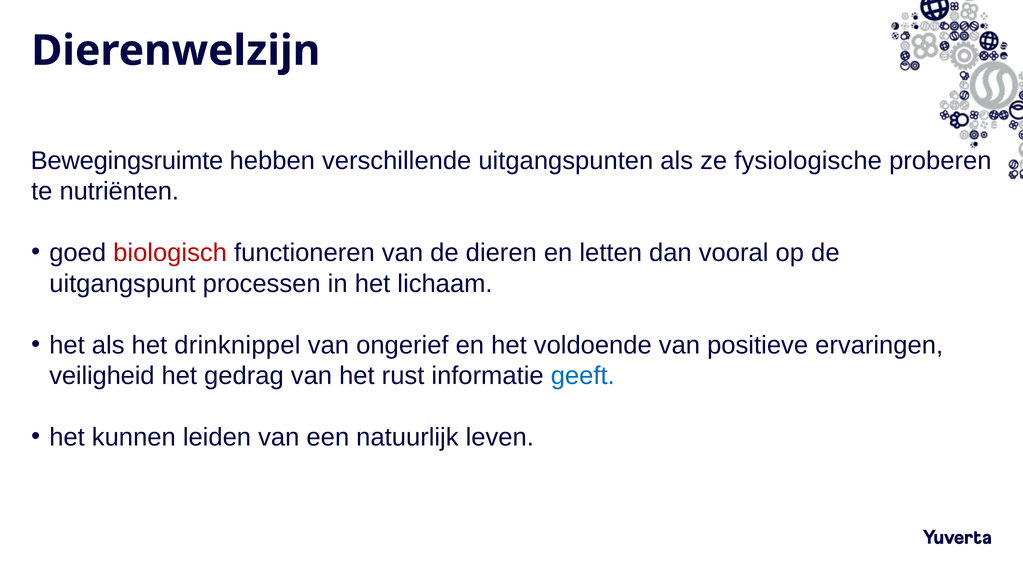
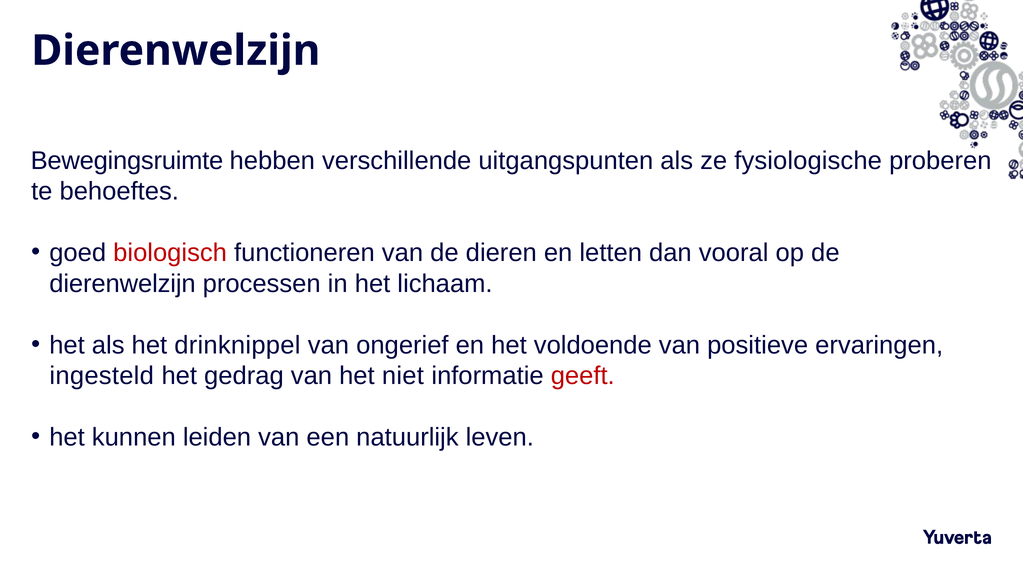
nutriënten: nutriënten -> behoeftes
uitgangspunt at (122, 283): uitgangspunt -> dierenwelzijn
veiligheid: veiligheid -> ingesteld
rust: rust -> niet
geeft colour: blue -> red
